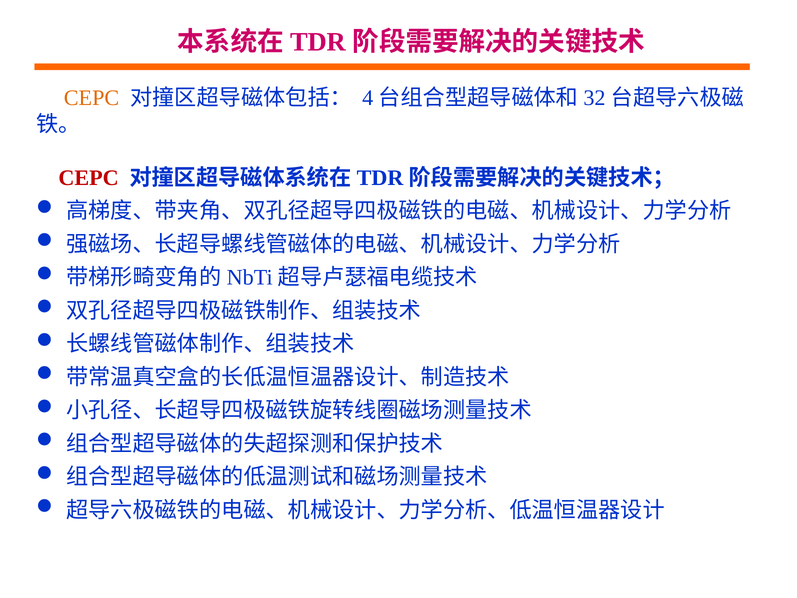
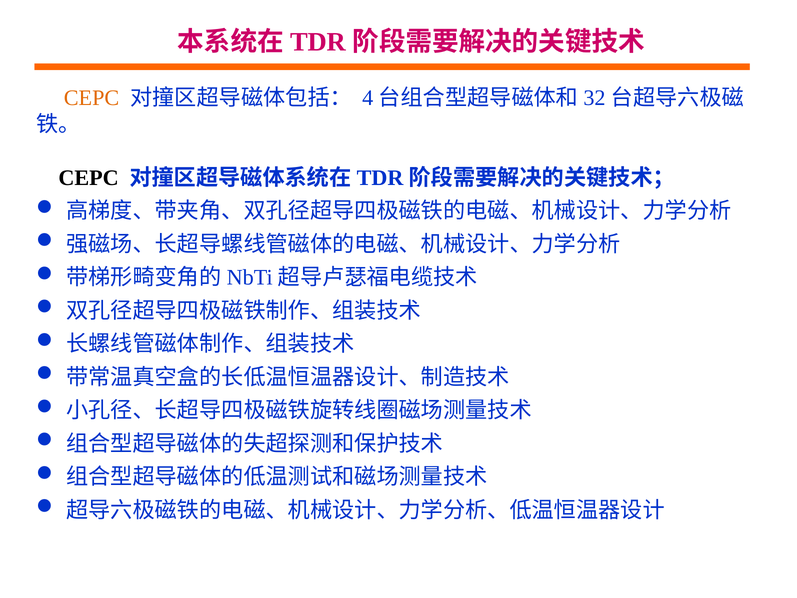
CEPC at (89, 178) colour: red -> black
